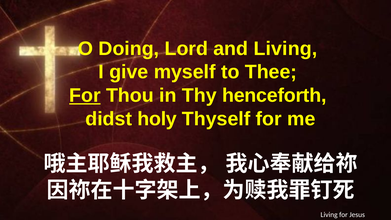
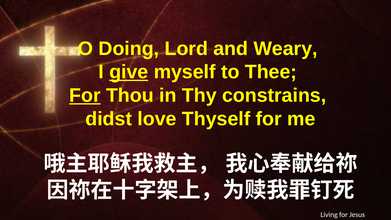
and Living: Living -> Weary
give underline: none -> present
henceforth: henceforth -> constrains
holy: holy -> love
